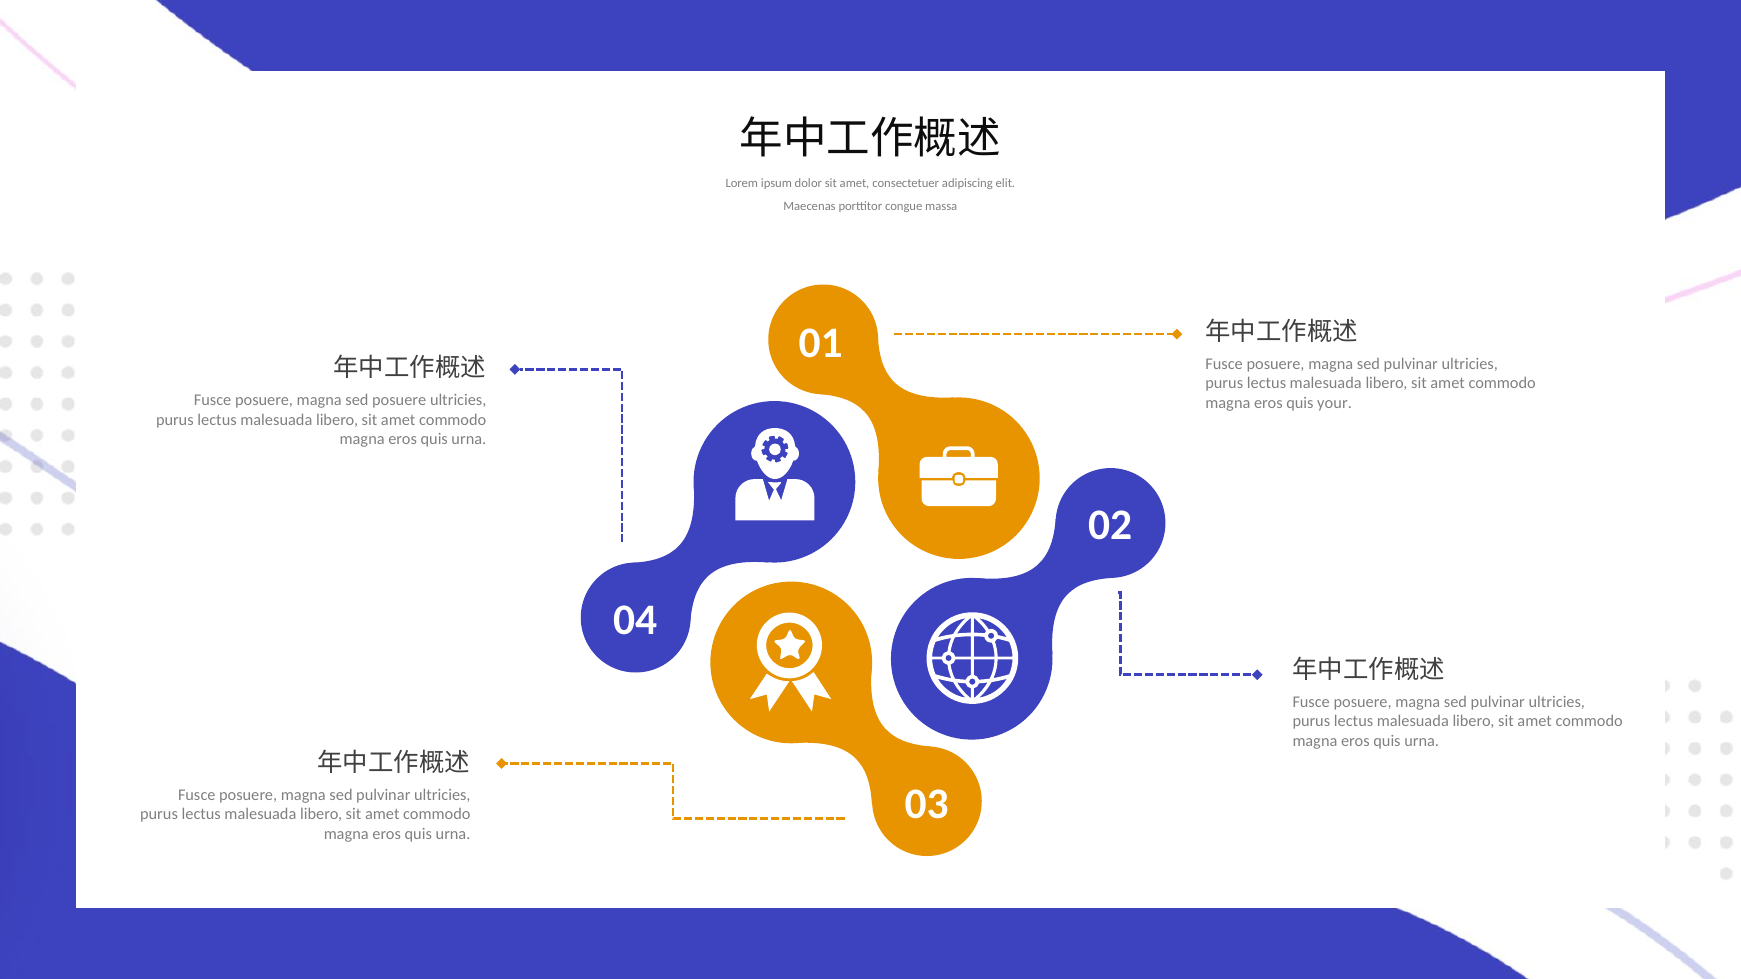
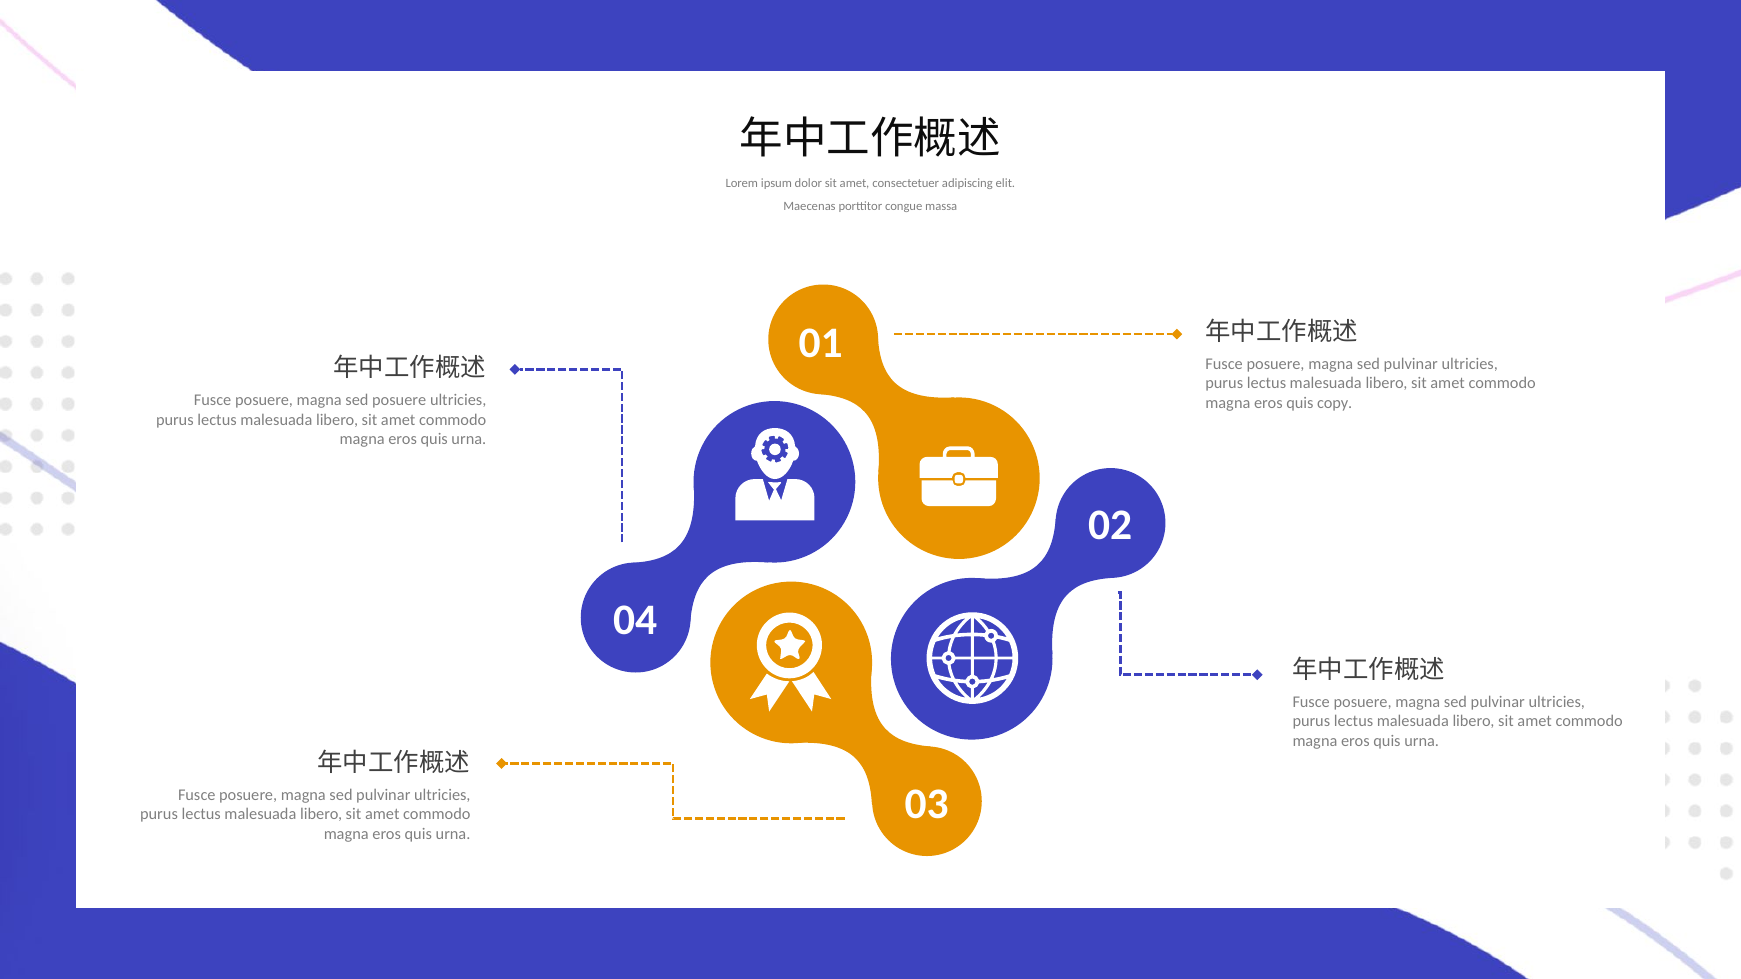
your: your -> copy
